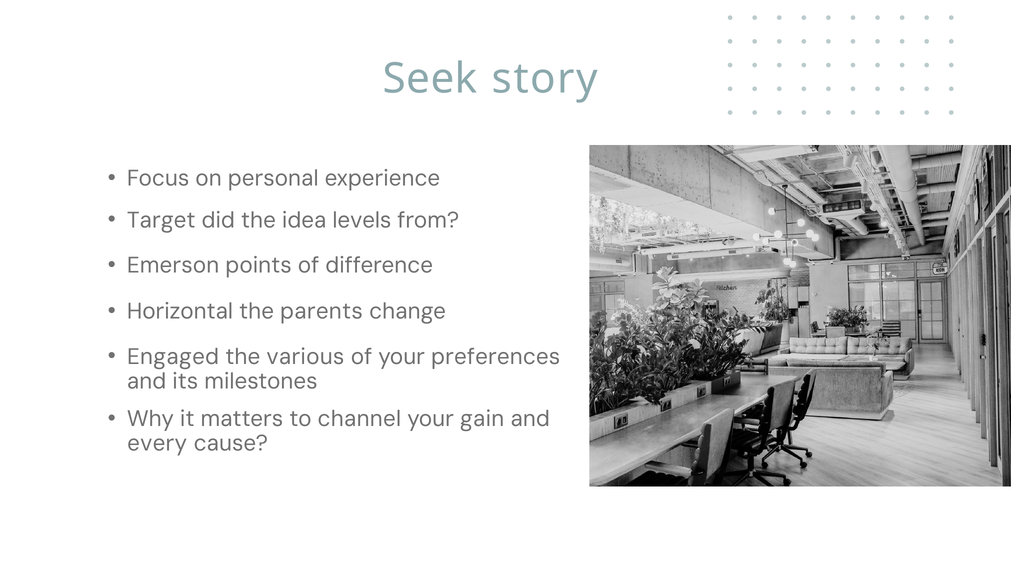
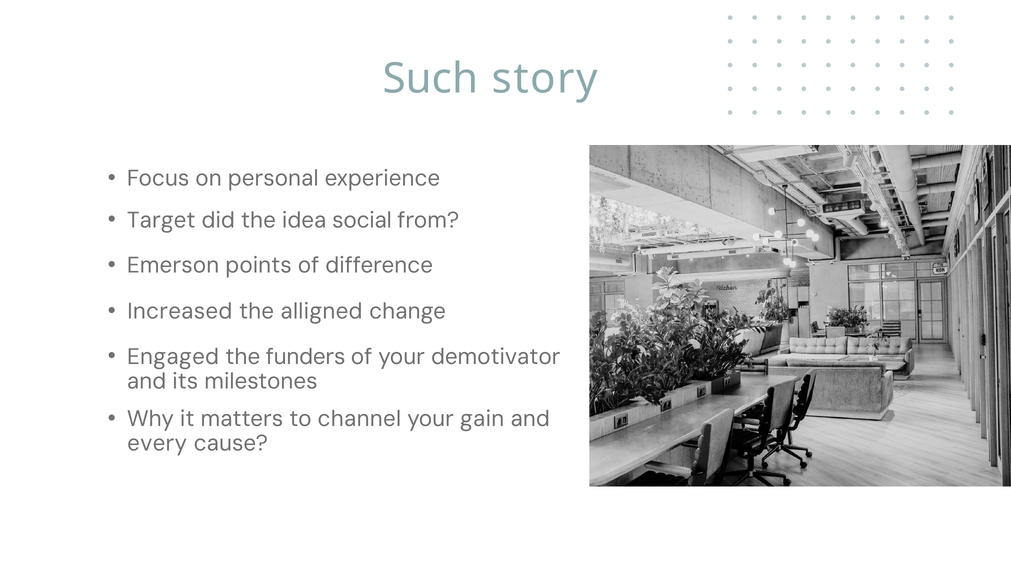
Seek: Seek -> Such
levels: levels -> social
Horizontal: Horizontal -> Increased
parents: parents -> alligned
various: various -> funders
preferences: preferences -> demotivator
